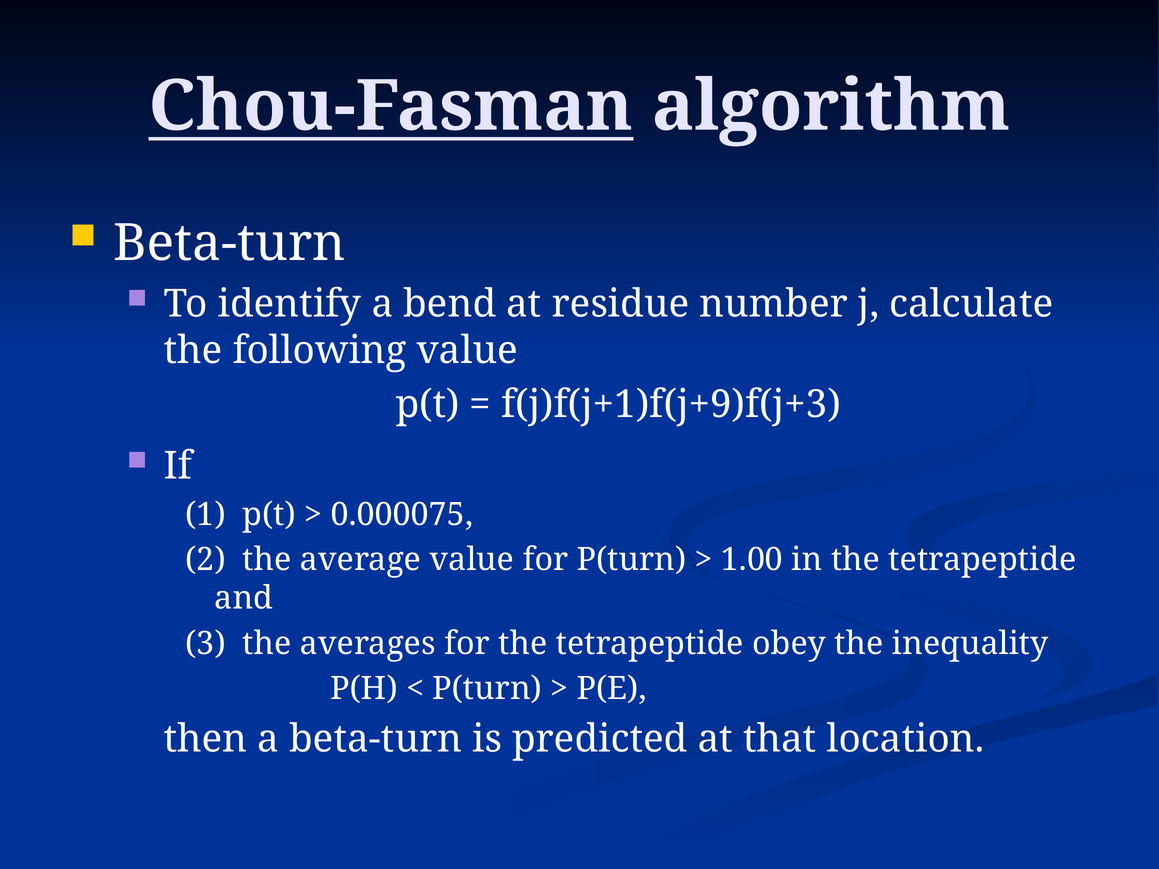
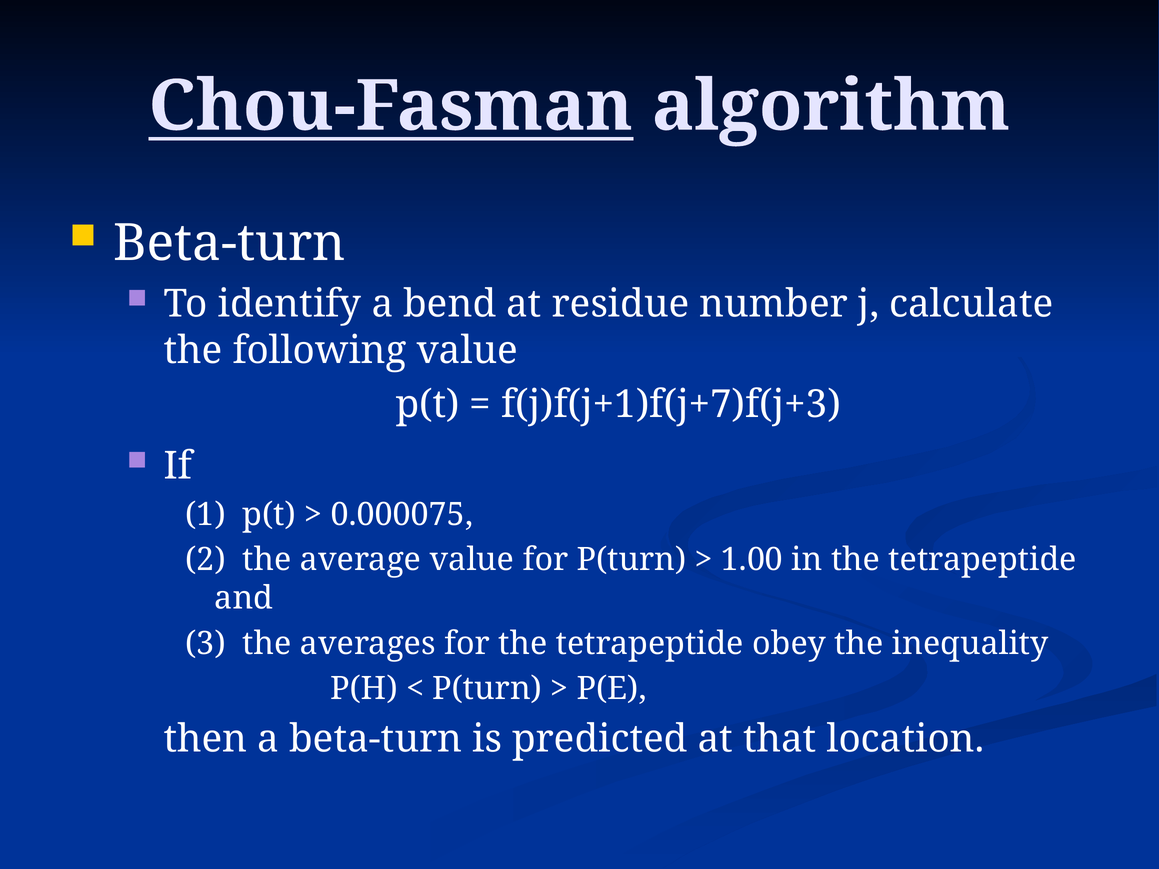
f(j)f(j+1)f(j+9)f(j+3: f(j)f(j+1)f(j+9)f(j+3 -> f(j)f(j+1)f(j+7)f(j+3
